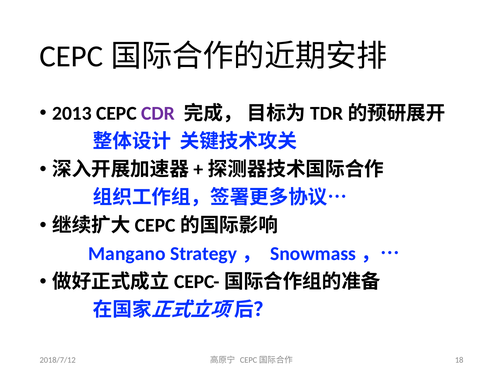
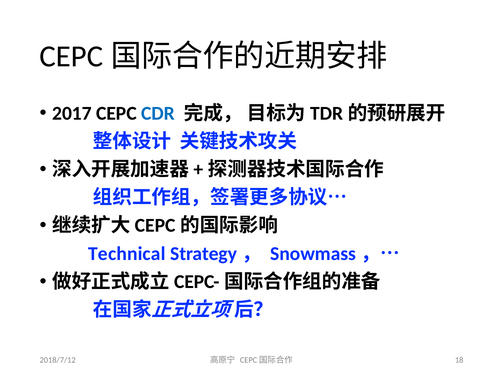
2013: 2013 -> 2017
CDR colour: purple -> blue
Mangano: Mangano -> Technical
